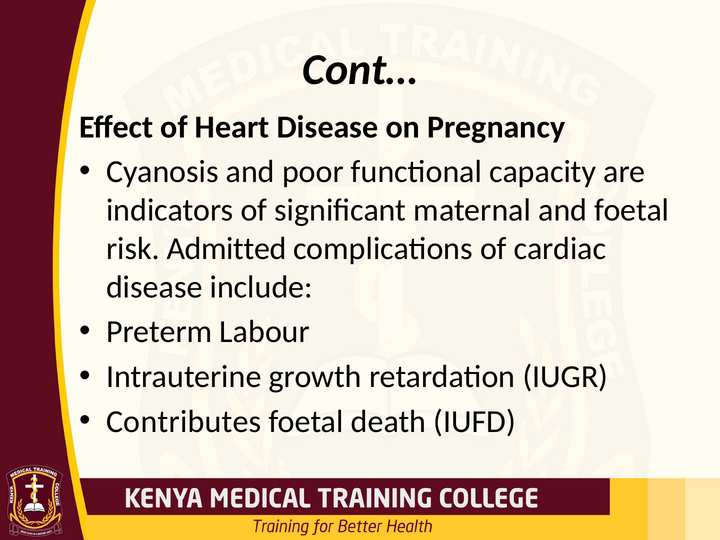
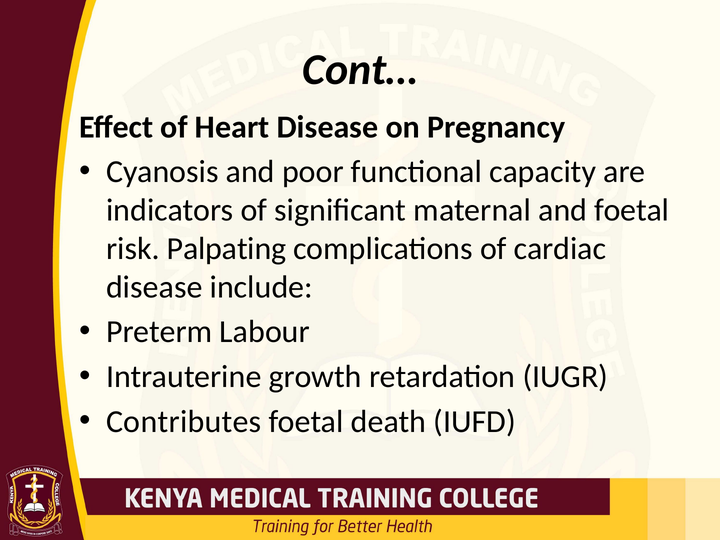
Admitted: Admitted -> Palpating
